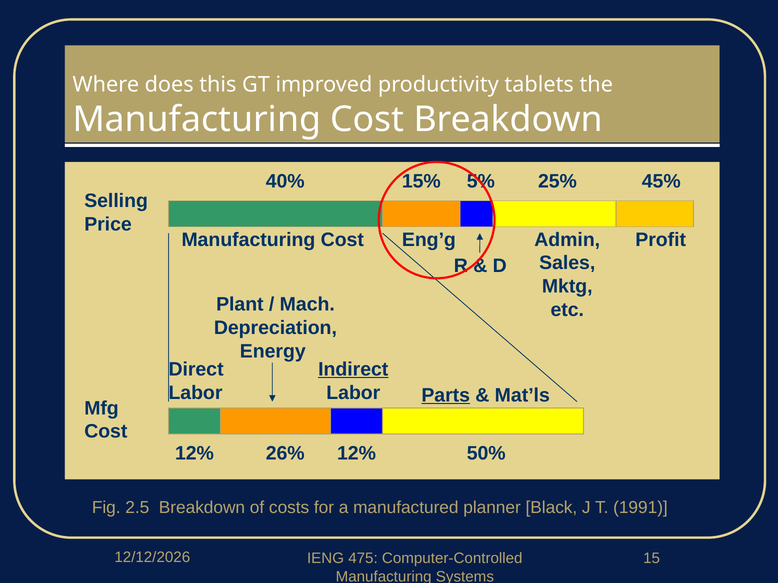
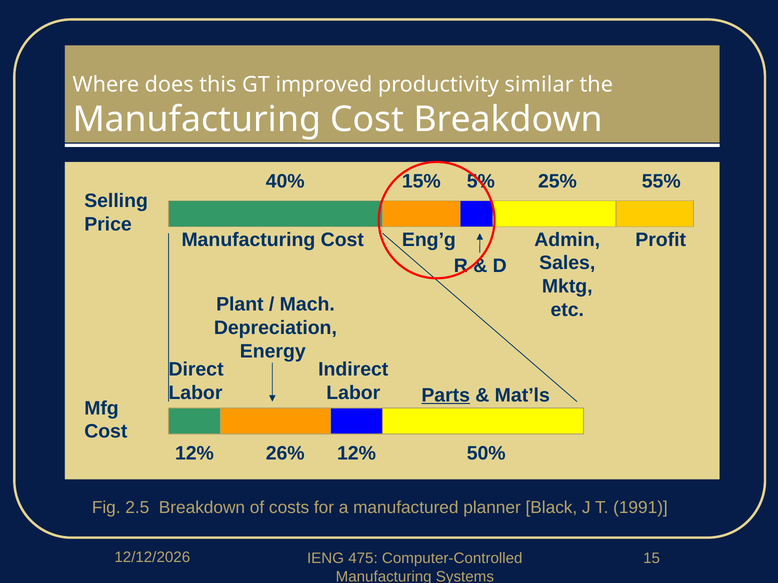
tablets: tablets -> similar
45%: 45% -> 55%
Indirect underline: present -> none
